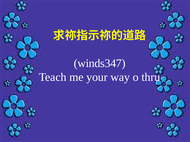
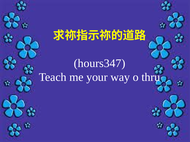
winds347: winds347 -> hours347
